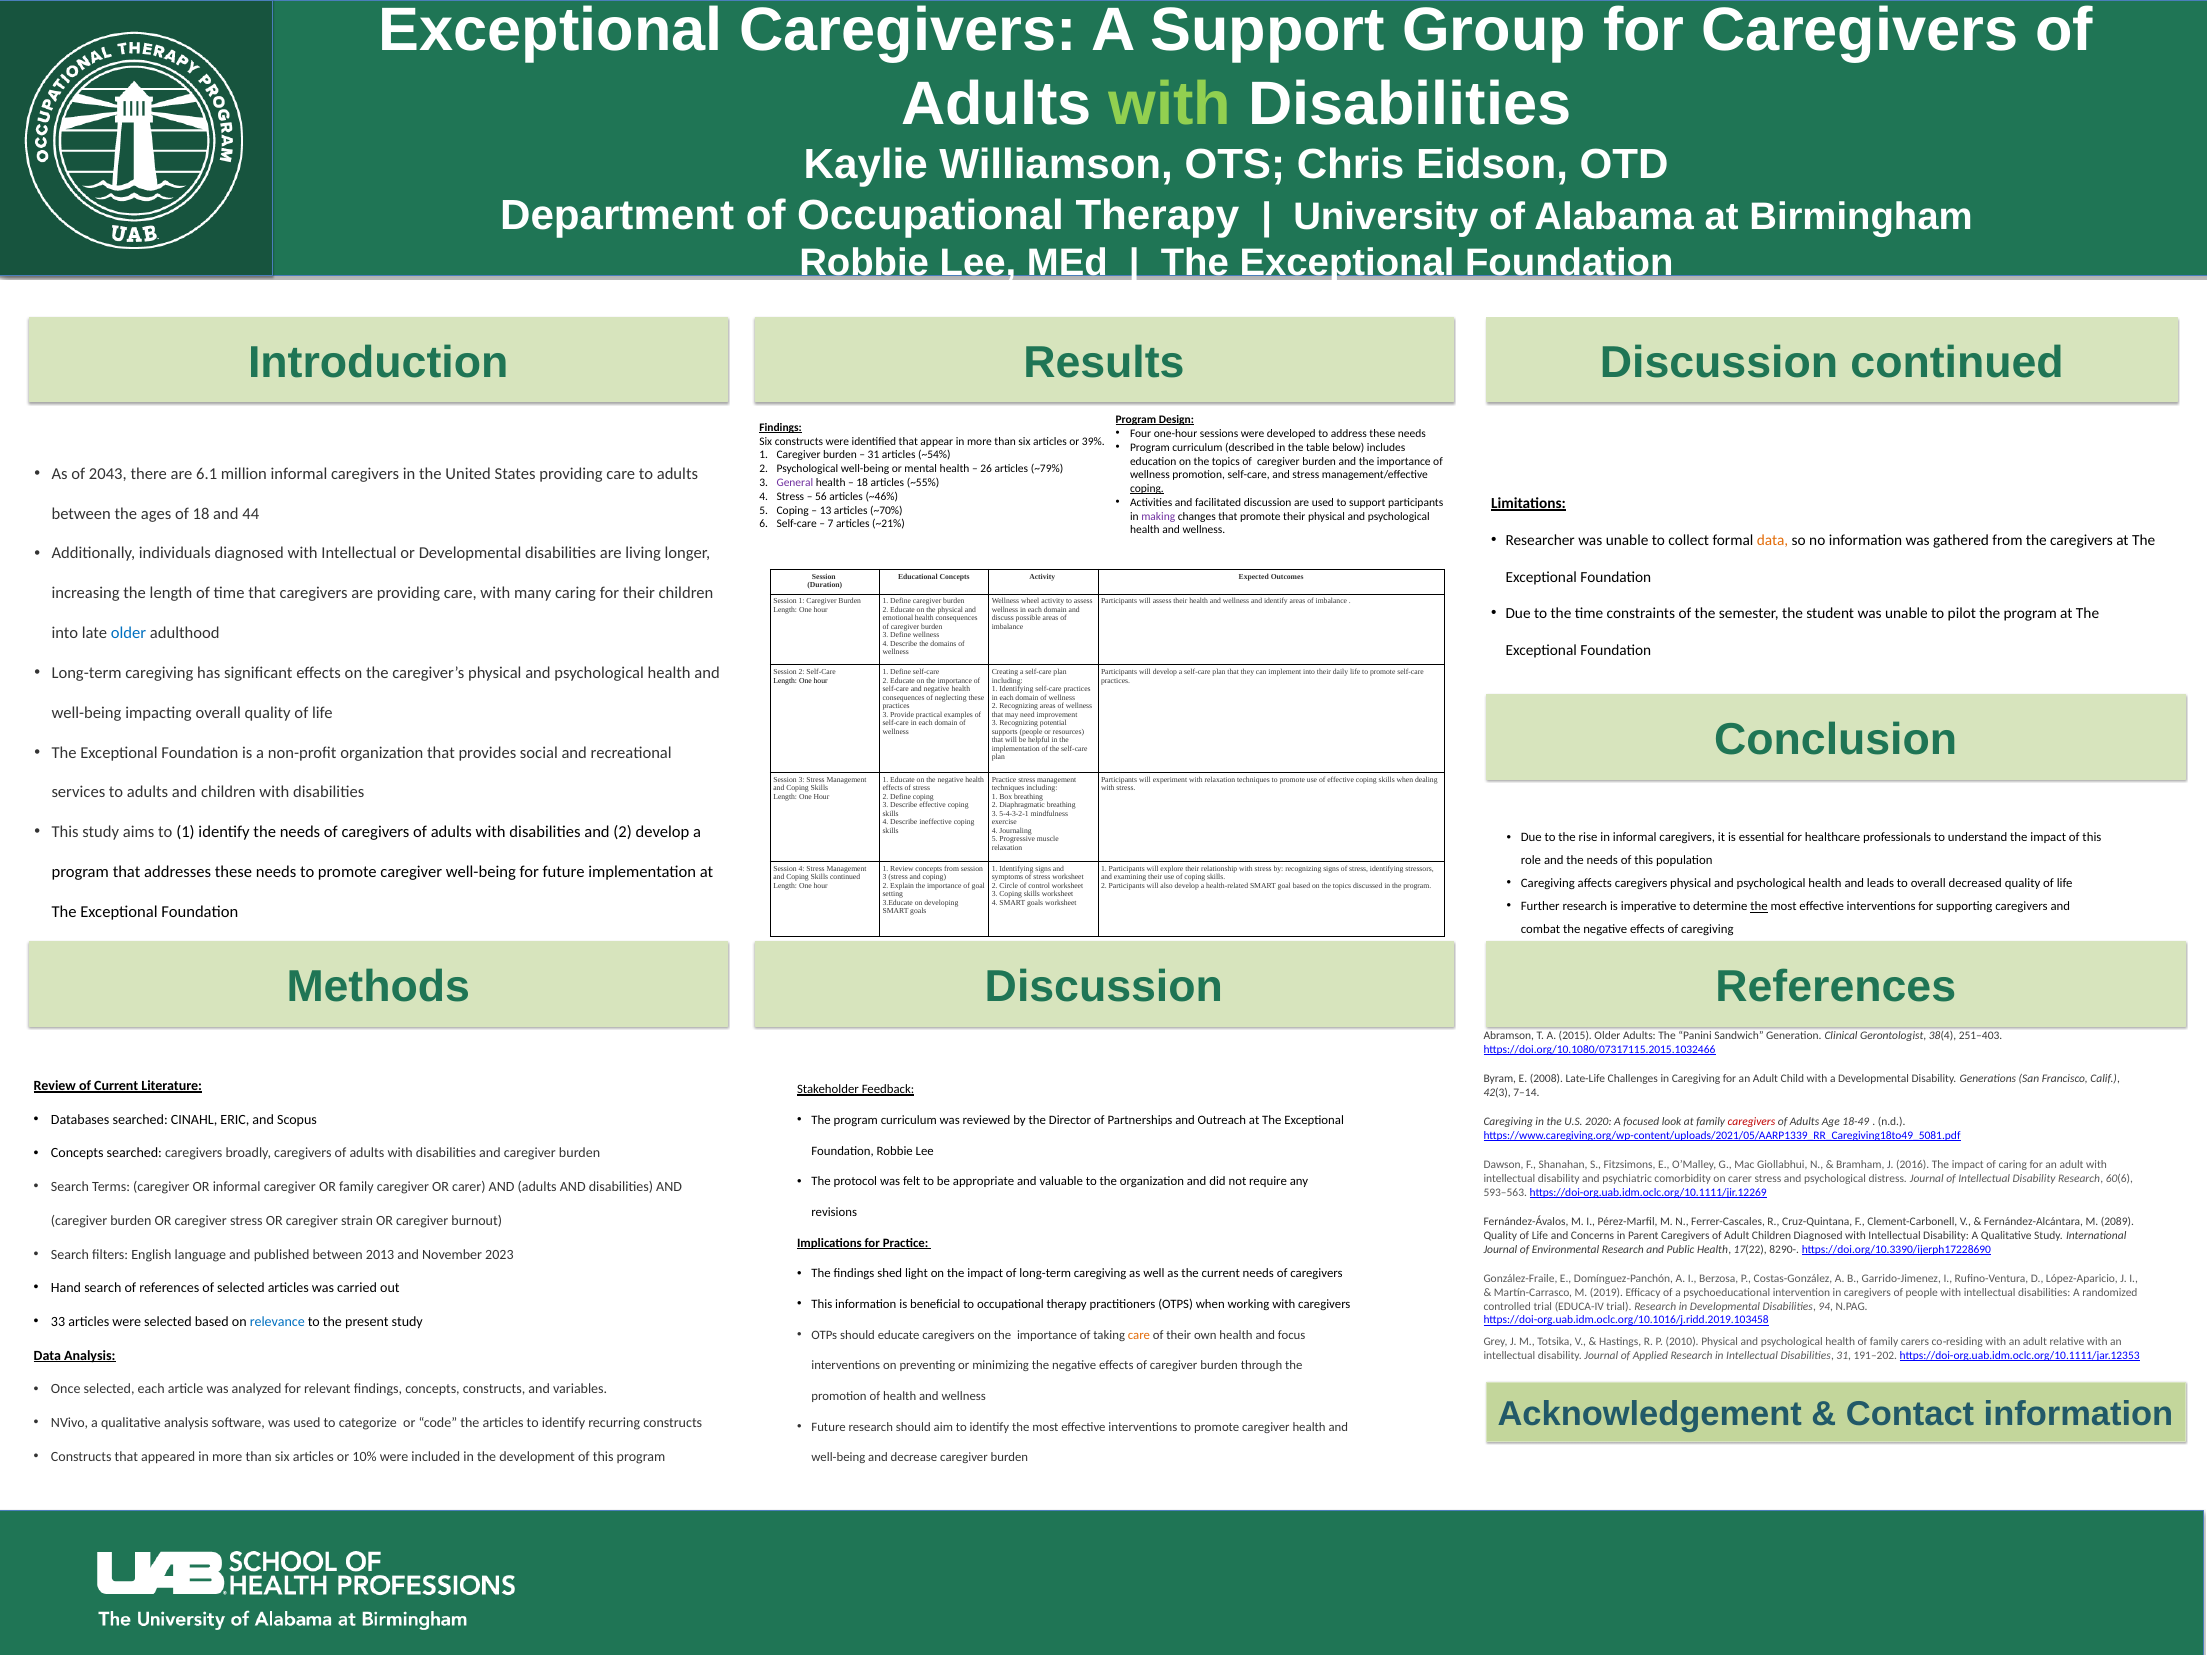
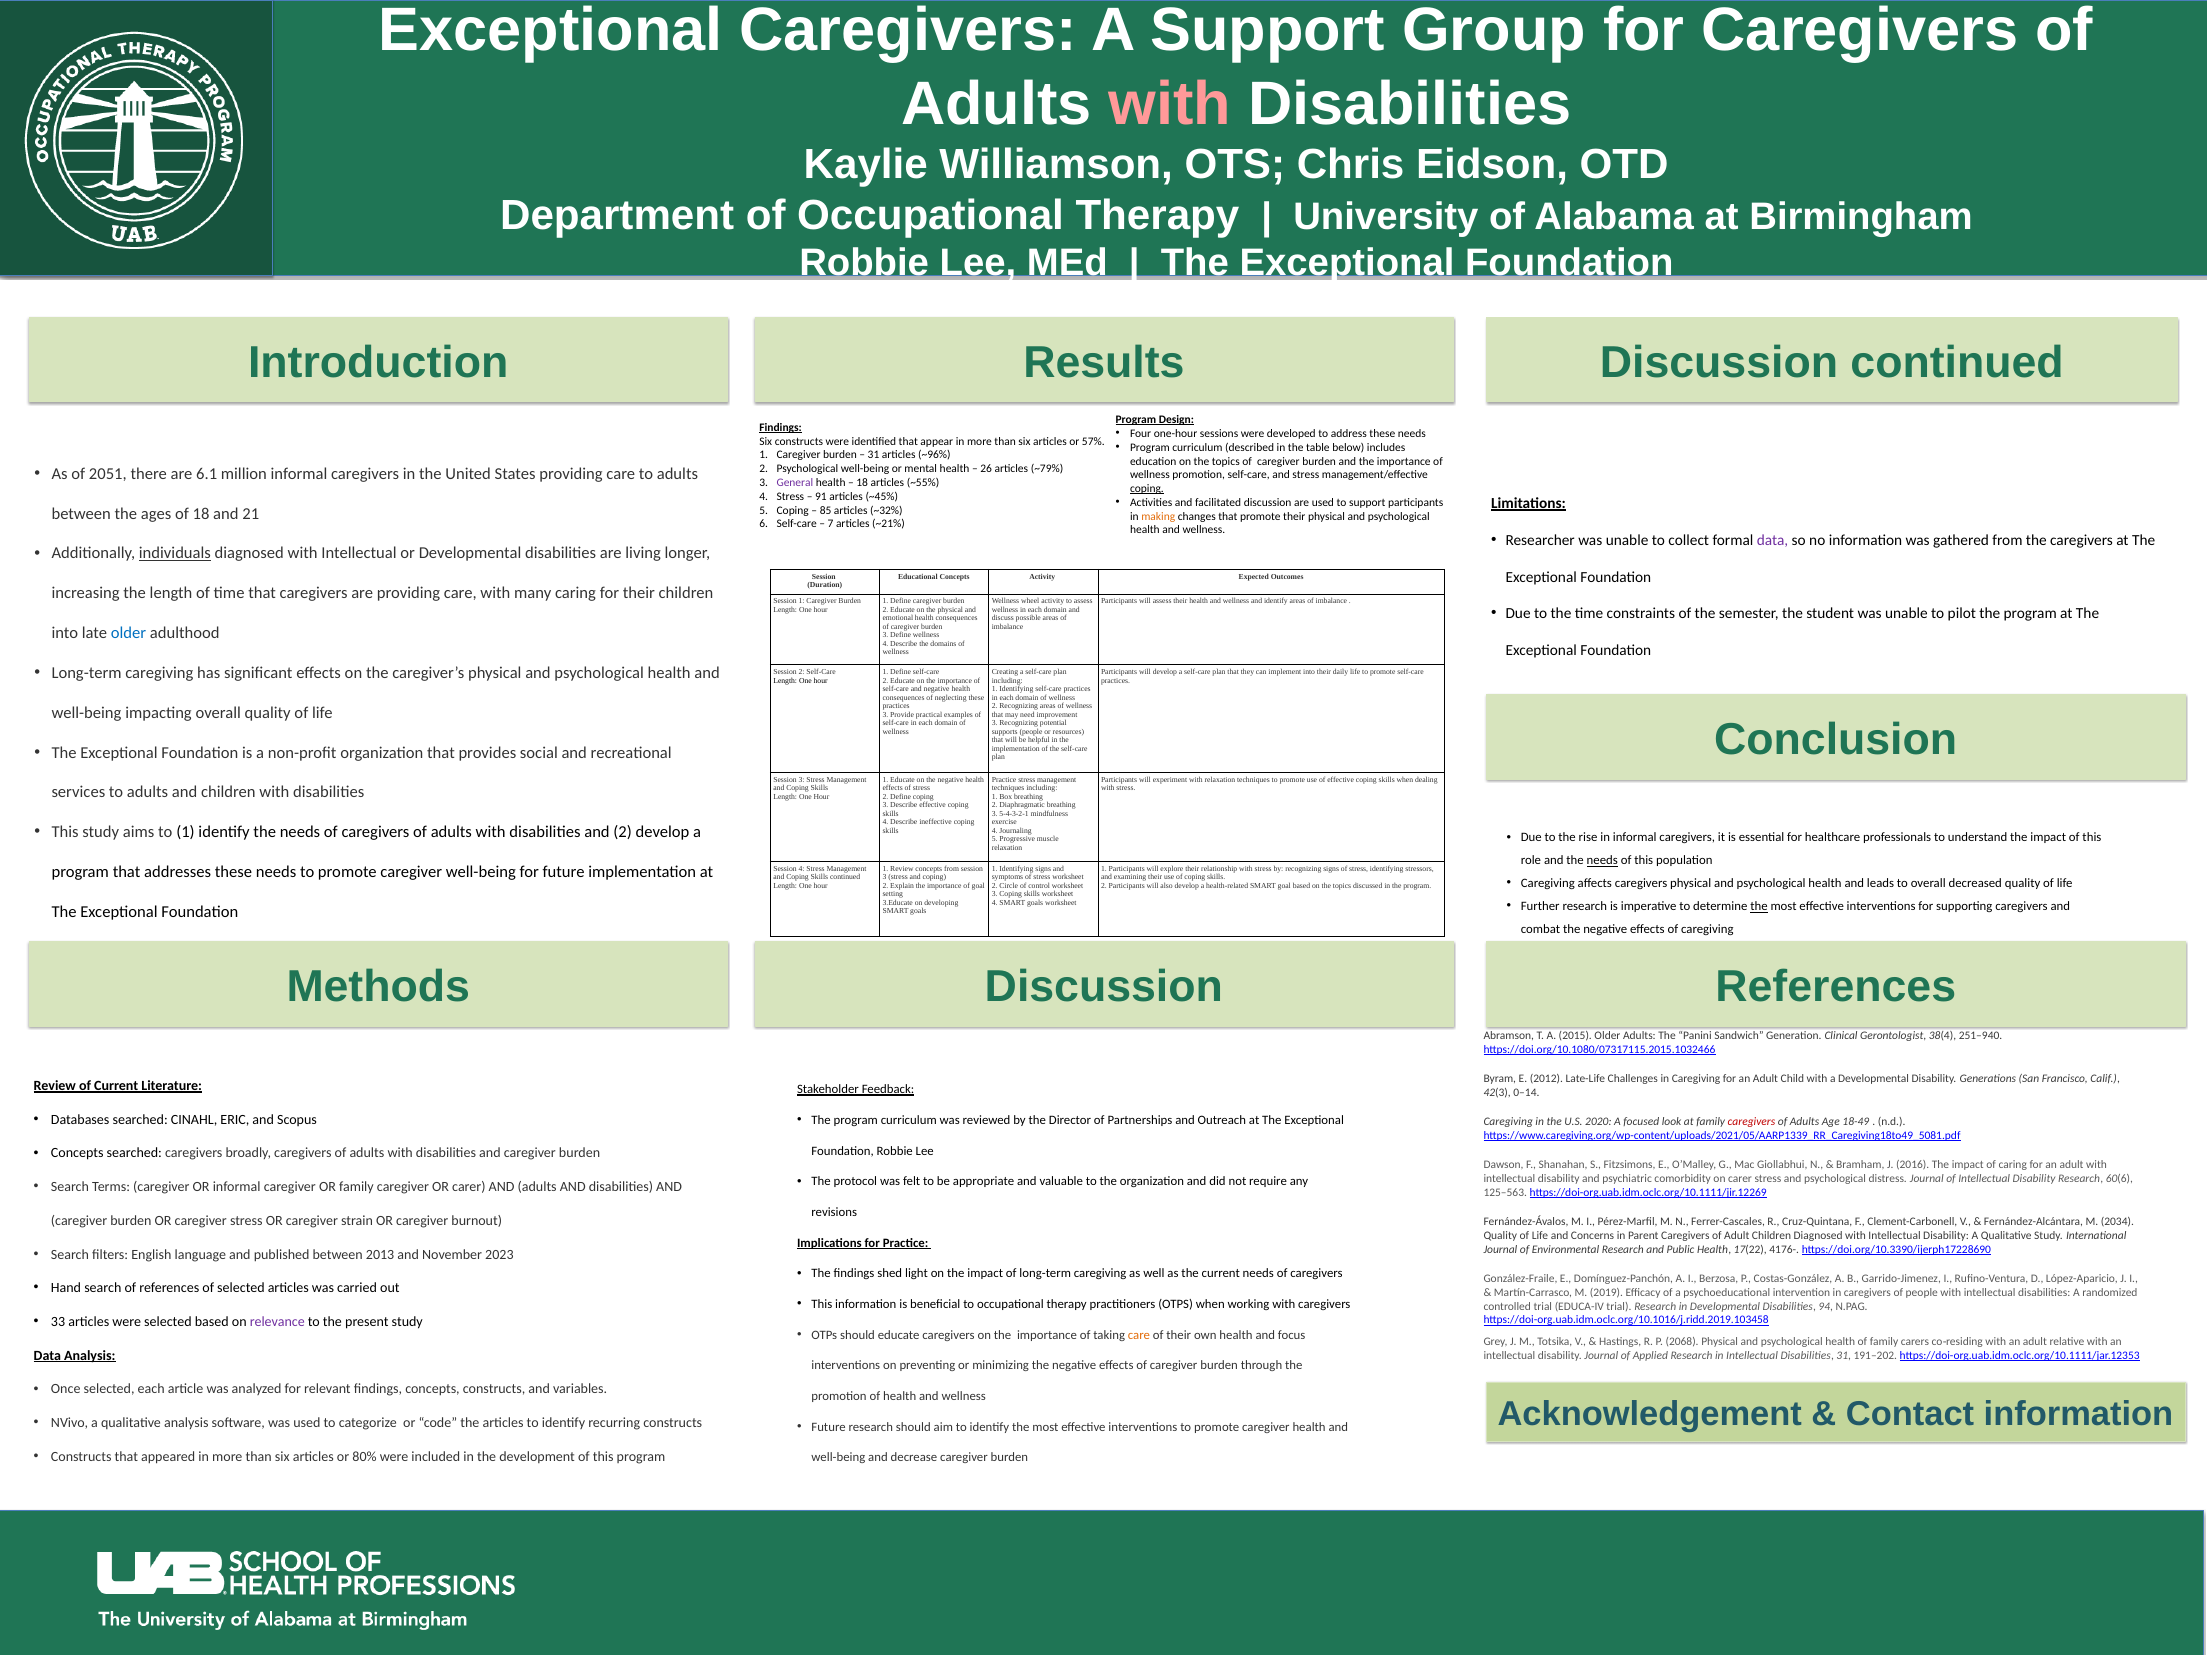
with at (1170, 104) colour: light green -> pink
39%: 39% -> 57%
~54%: ~54% -> ~96%
2043: 2043 -> 2051
56: 56 -> 91
~46%: ~46% -> ~45%
13: 13 -> 85
~70%: ~70% -> ~32%
44: 44 -> 21
making colour: purple -> orange
data at (1773, 540) colour: orange -> purple
individuals underline: none -> present
needs at (1602, 861) underline: none -> present
251–403: 251–403 -> 251–940
2008: 2008 -> 2012
7–14: 7–14 -> 0–14
593–563: 593–563 -> 125–563
2089: 2089 -> 2034
8290-: 8290- -> 4176-
relevance colour: blue -> purple
2010: 2010 -> 2068
10%: 10% -> 80%
